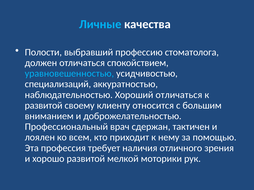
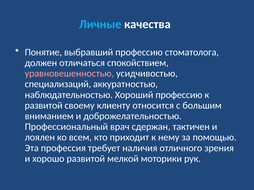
Полости: Полости -> Понятие
уравновешенностью colour: light blue -> pink
Хороший отличаться: отличаться -> профессию
